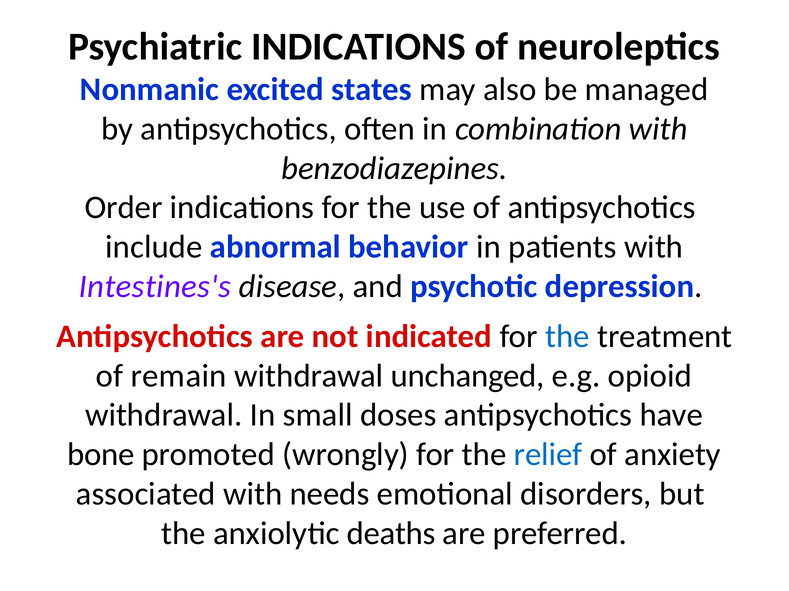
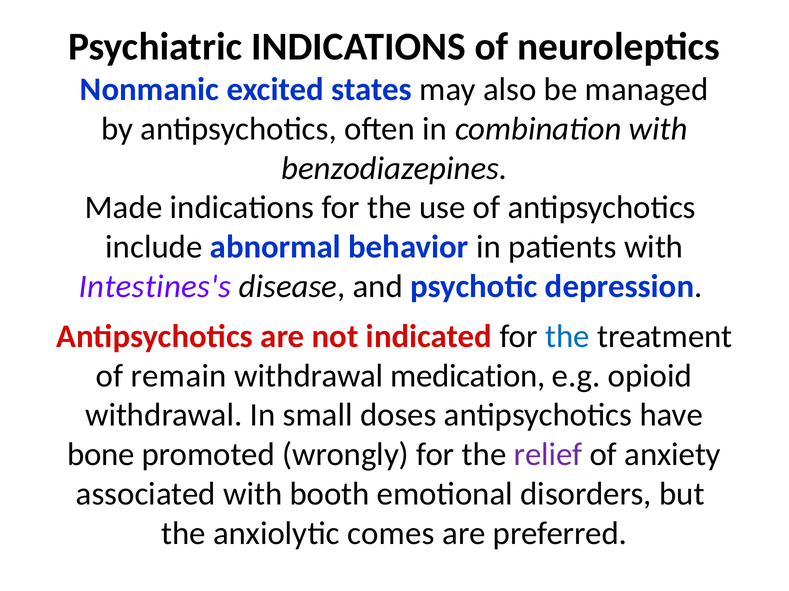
Order: Order -> Made
unchanged: unchanged -> medication
relief colour: blue -> purple
needs: needs -> booth
deaths: deaths -> comes
